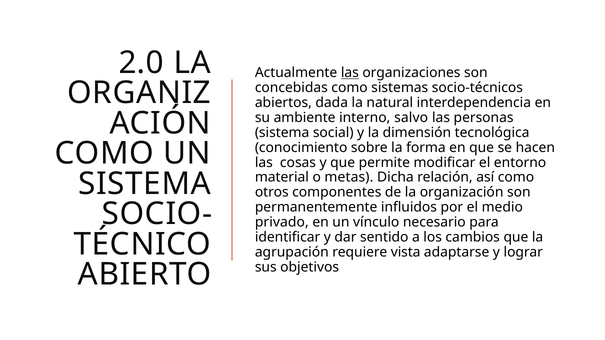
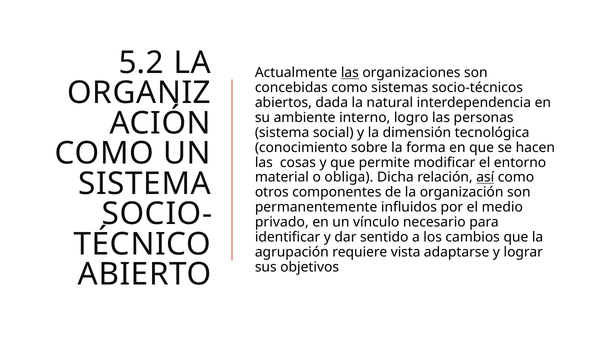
2.0: 2.0 -> 5.2
salvo: salvo -> logro
metas: metas -> obliga
así underline: none -> present
